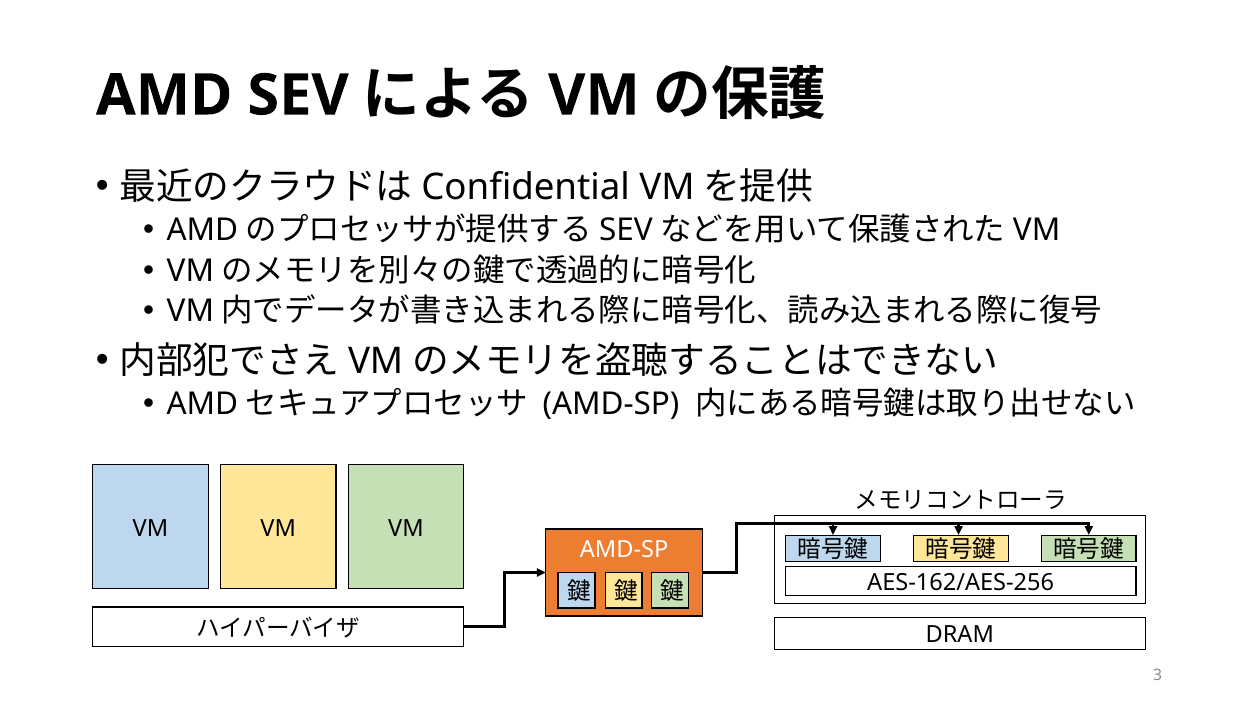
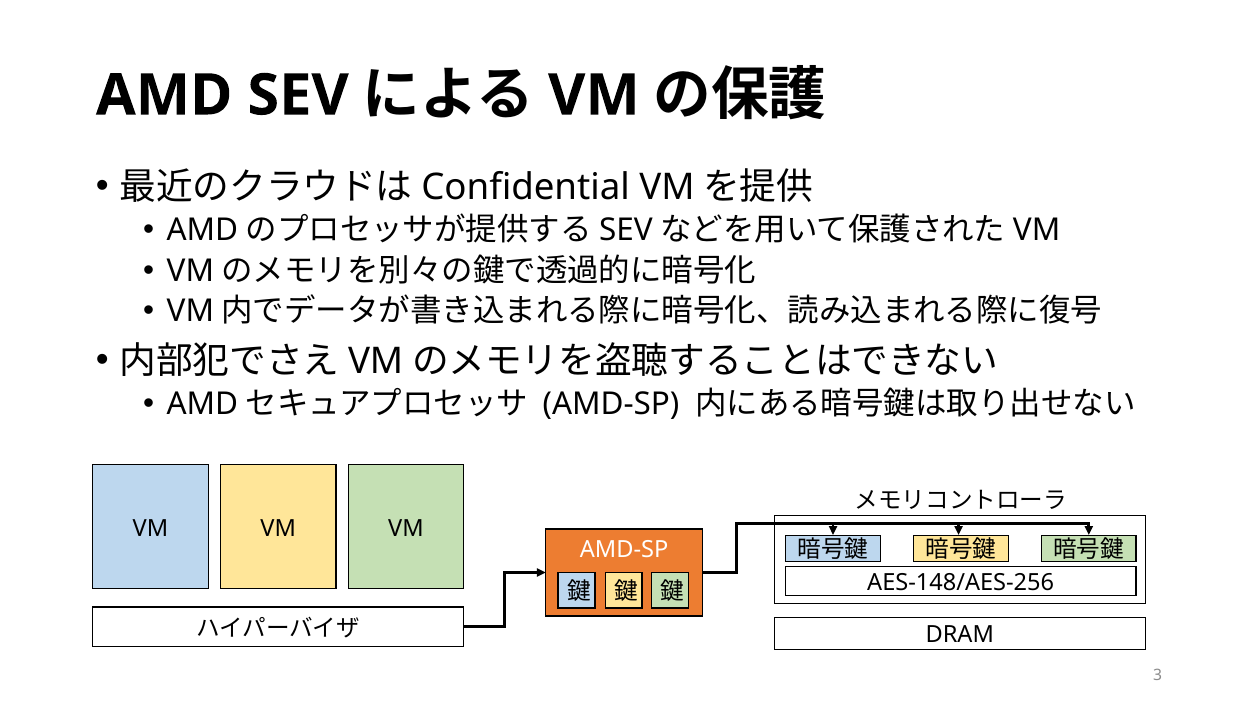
AES-162/AES-256: AES-162/AES-256 -> AES-148/AES-256
